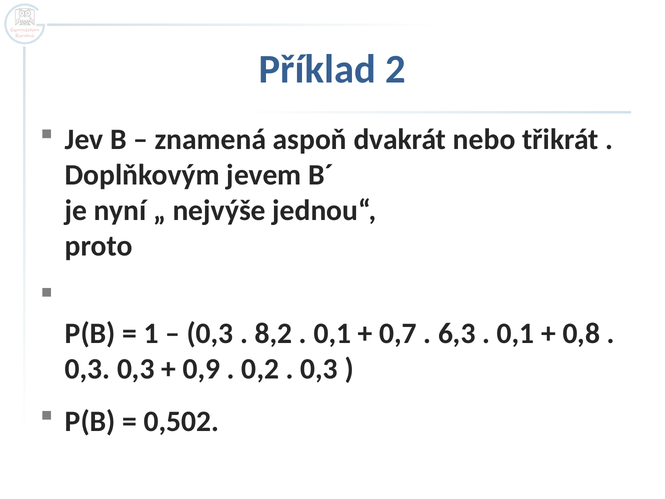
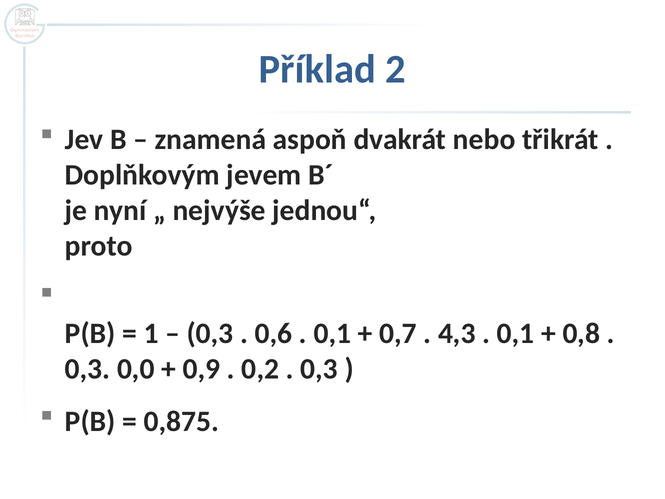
8,2: 8,2 -> 0,6
6,3: 6,3 -> 4,3
0,3 0,3: 0,3 -> 0,0
0,502: 0,502 -> 0,875
